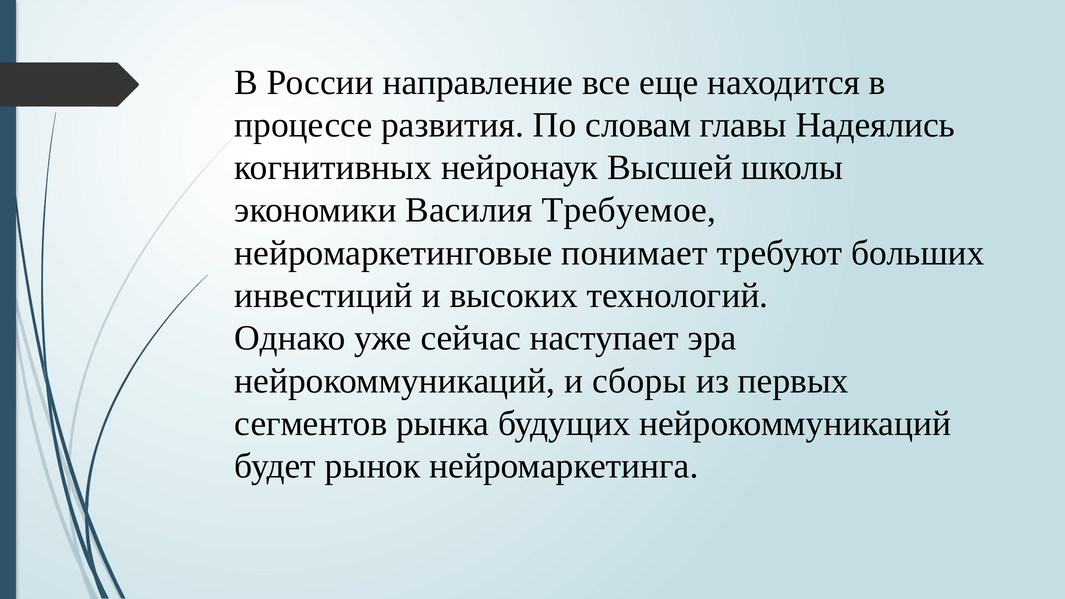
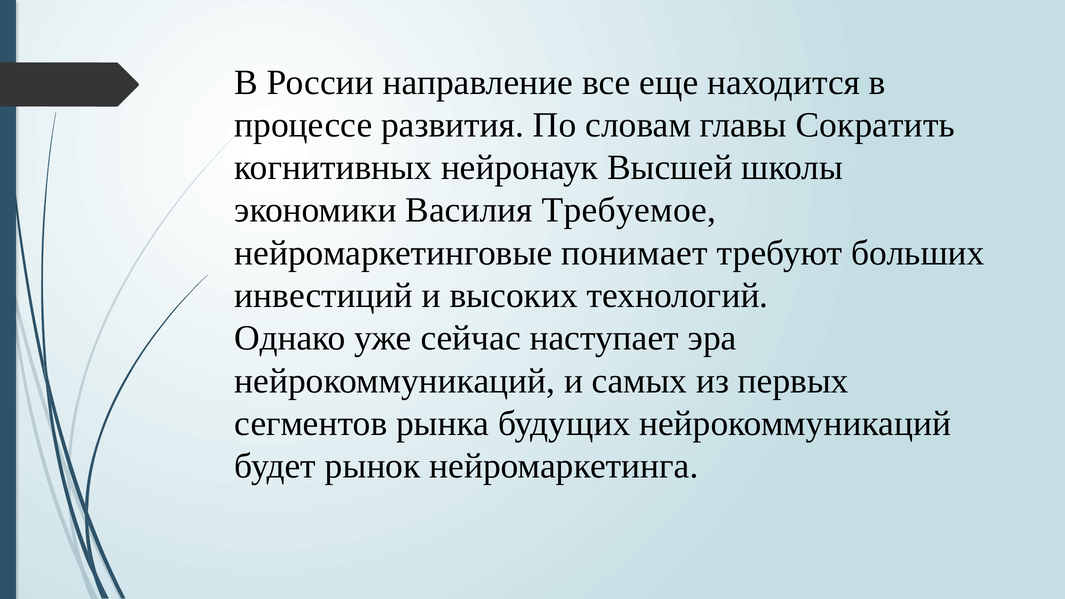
Надеялись: Надеялись -> Сократить
сборы: сборы -> самых
